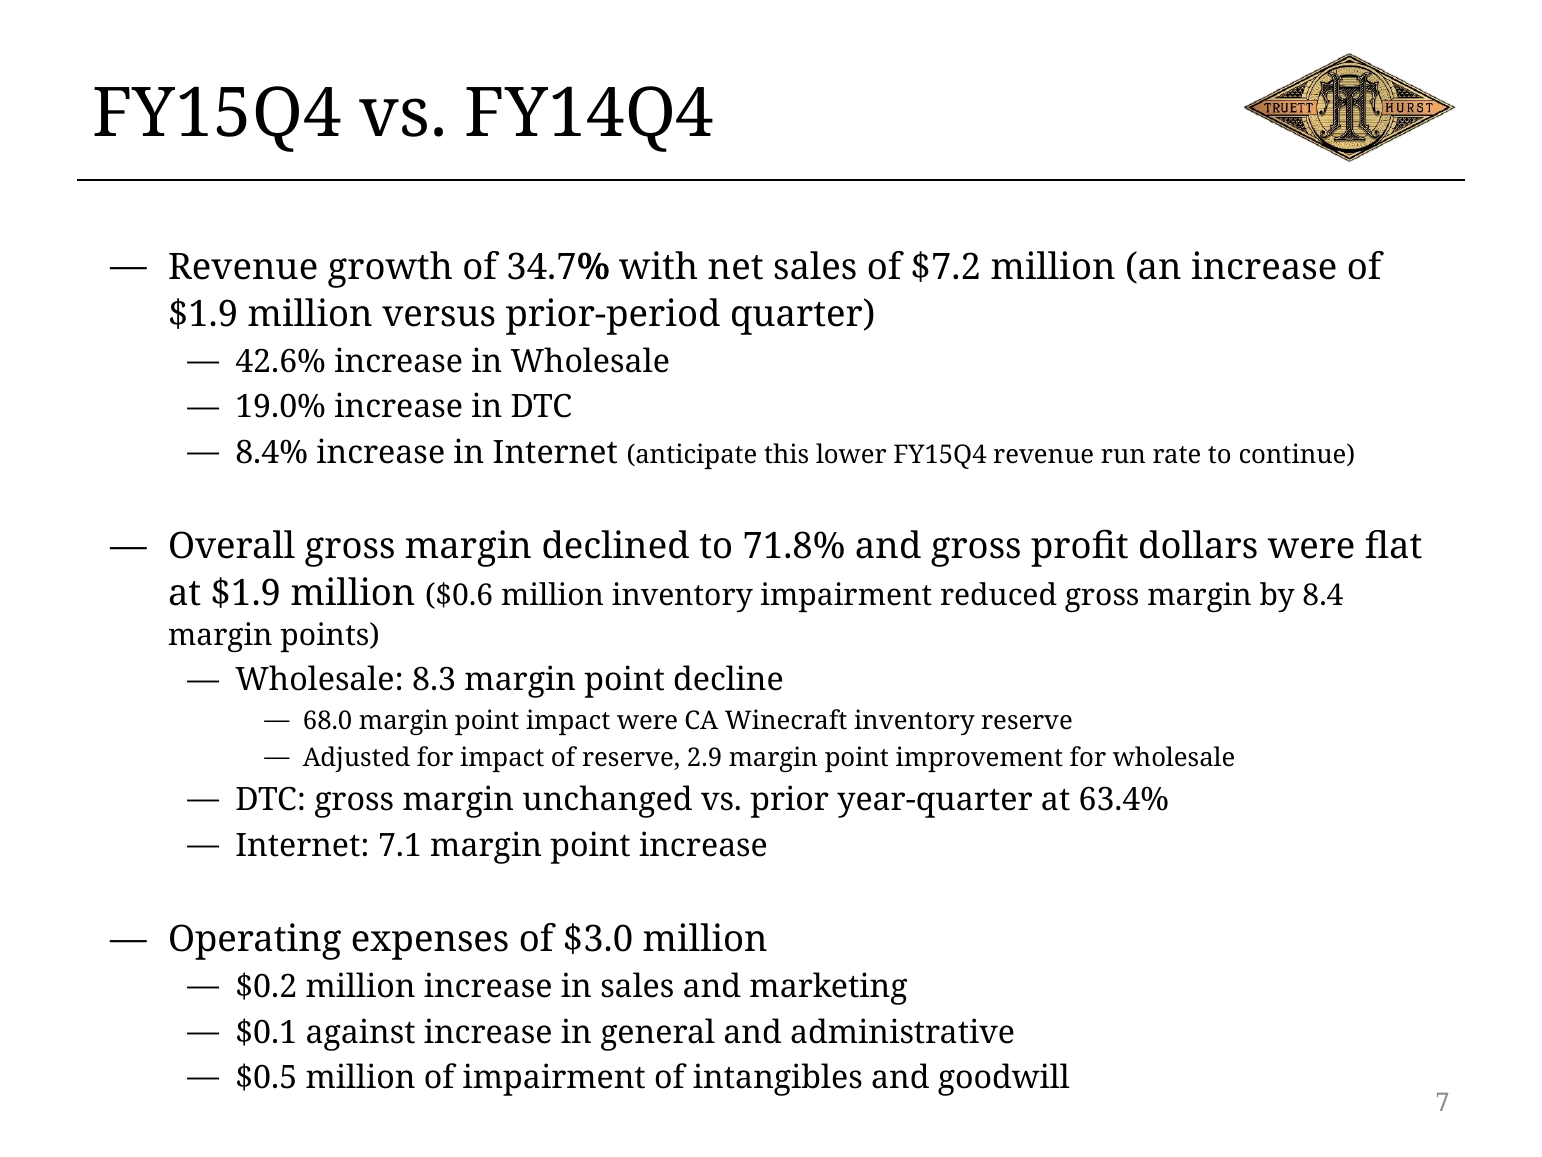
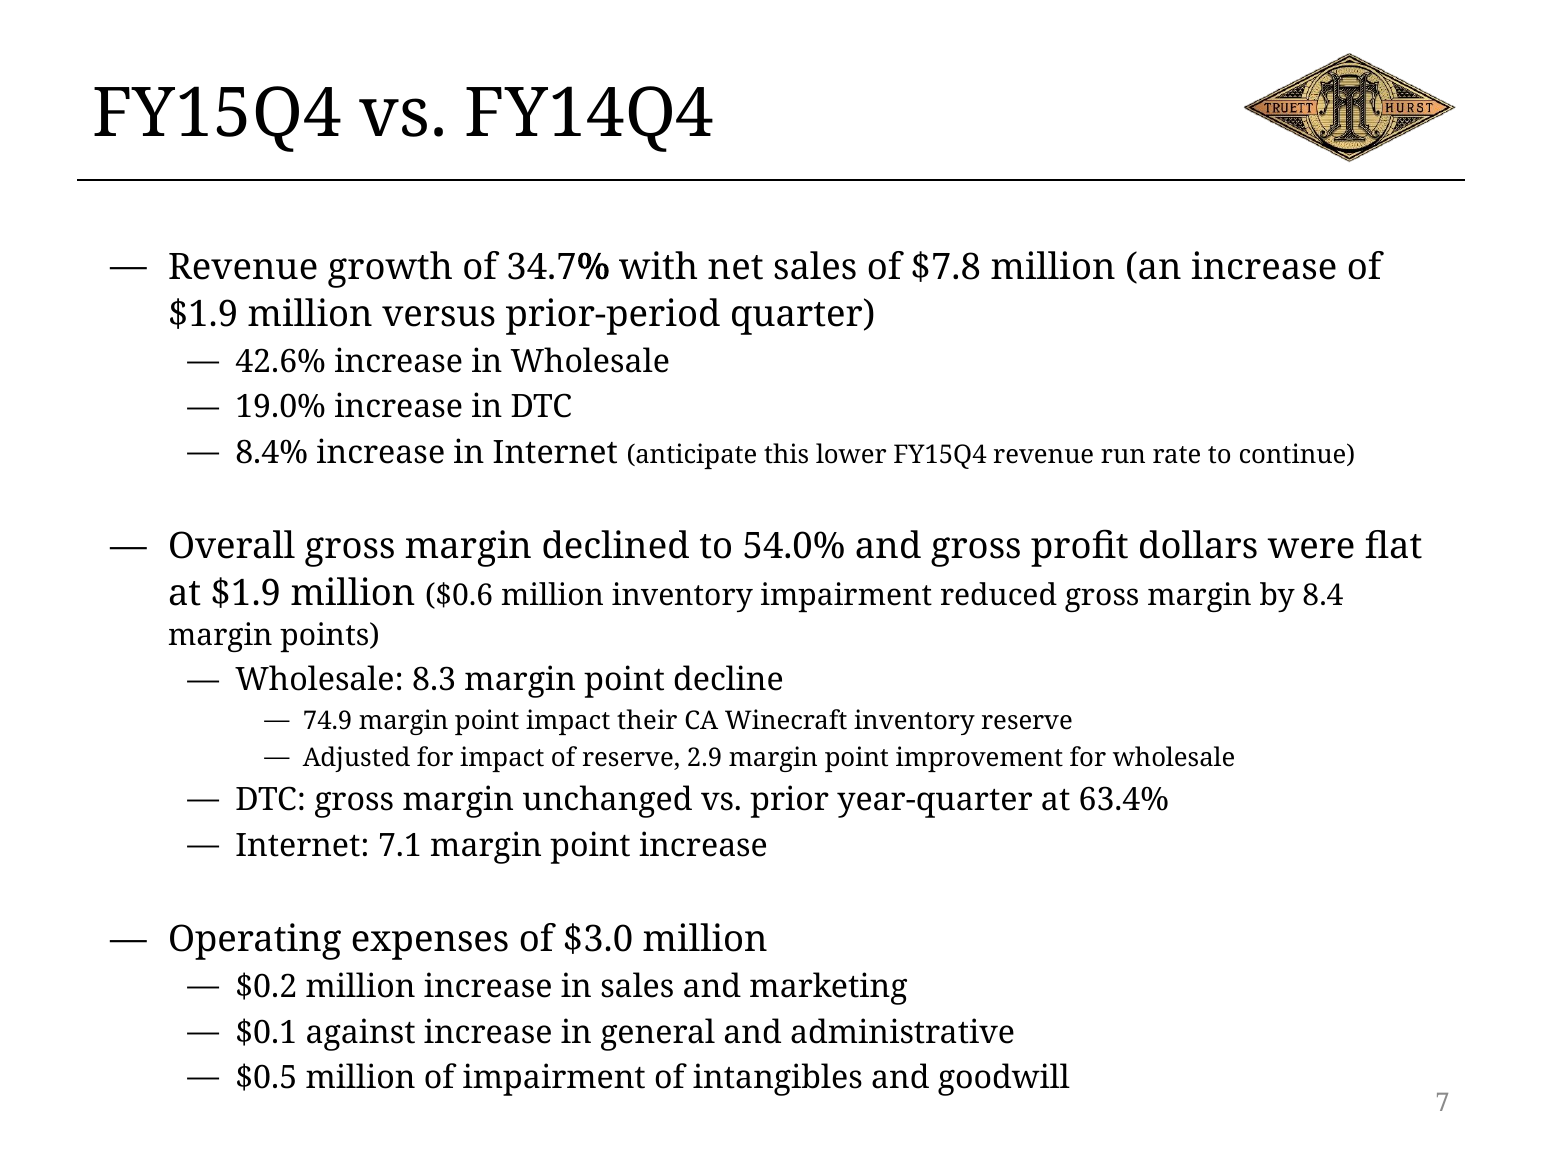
$7.2: $7.2 -> $7.8
71.8%: 71.8% -> 54.0%
68.0: 68.0 -> 74.9
impact were: were -> their
